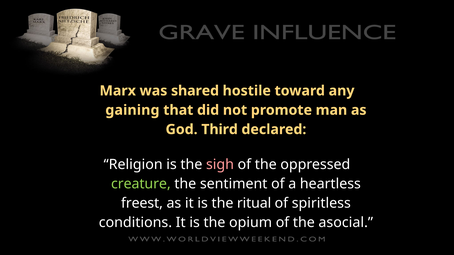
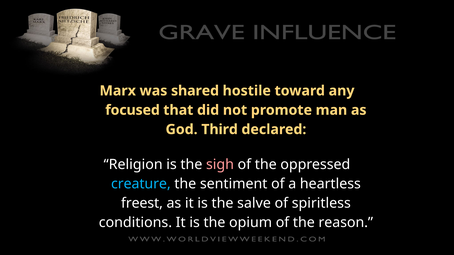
gaining: gaining -> focused
creature colour: light green -> light blue
ritual: ritual -> salve
asocial: asocial -> reason
